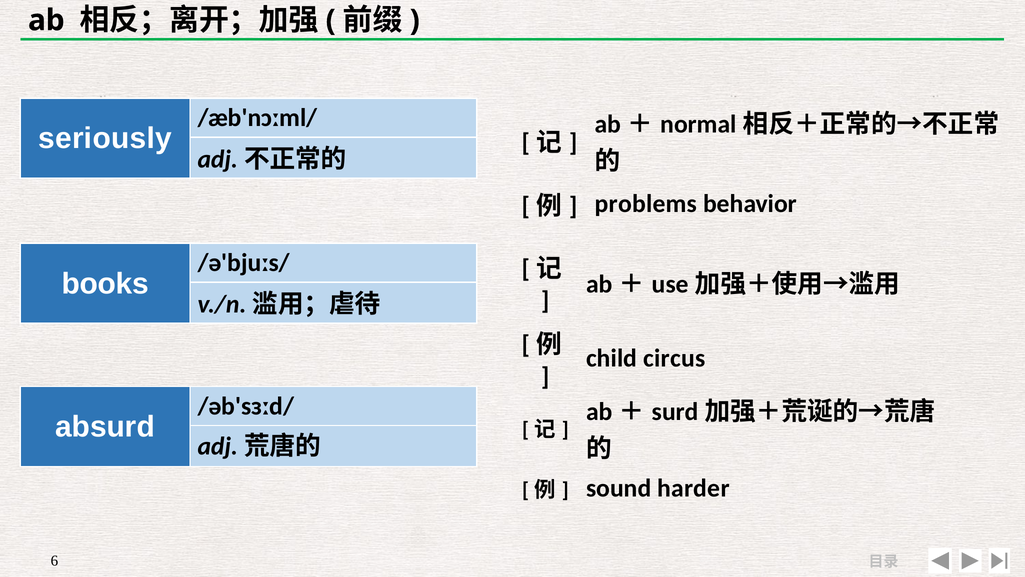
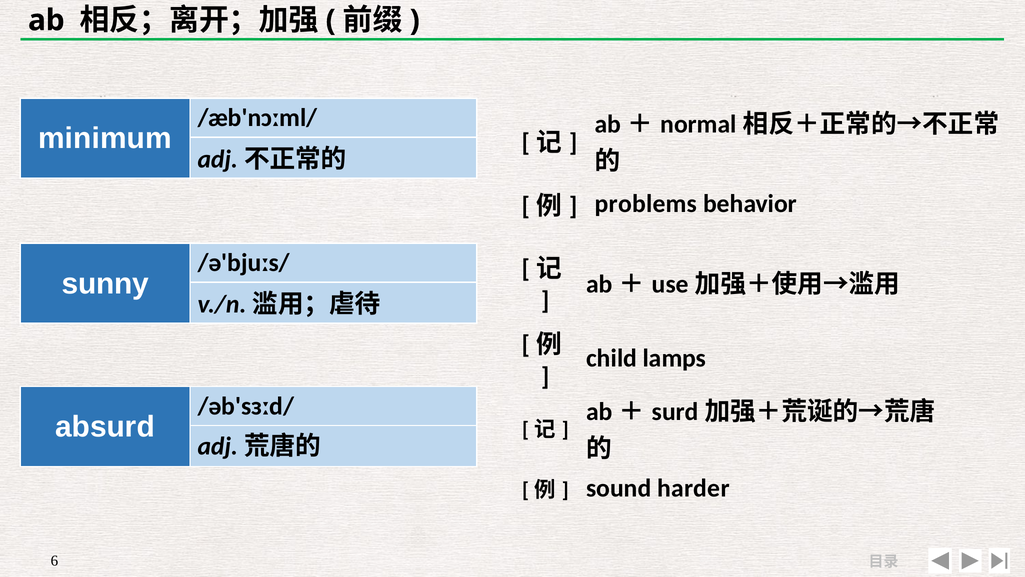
seriously: seriously -> minimum
books: books -> sunny
circus: circus -> lamps
